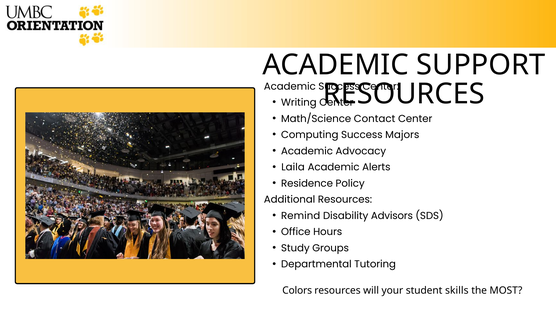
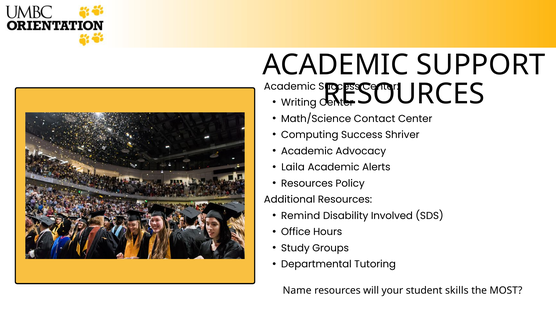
Majors: Majors -> Shriver
Residence at (307, 183): Residence -> Resources
Advisors: Advisors -> Involved
Colors: Colors -> Name
